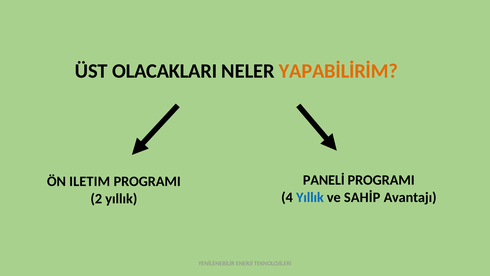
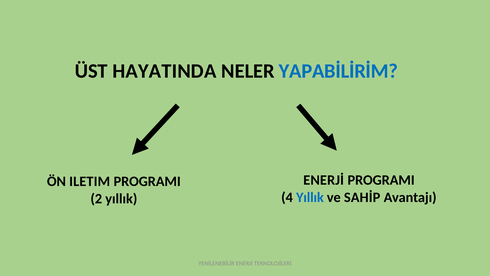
OLACAKLARI: OLACAKLARI -> HAYATINDA
YAPABİLİRİM colour: orange -> blue
PANELİ at (324, 180): PANELİ -> ENERJİ
